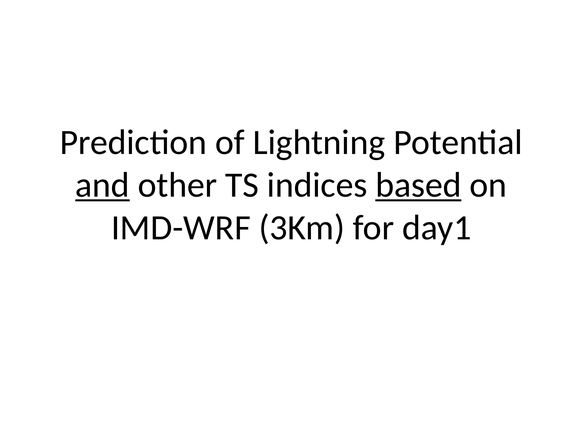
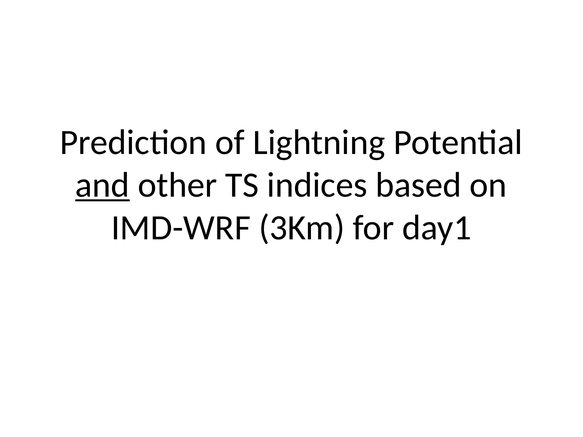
based underline: present -> none
